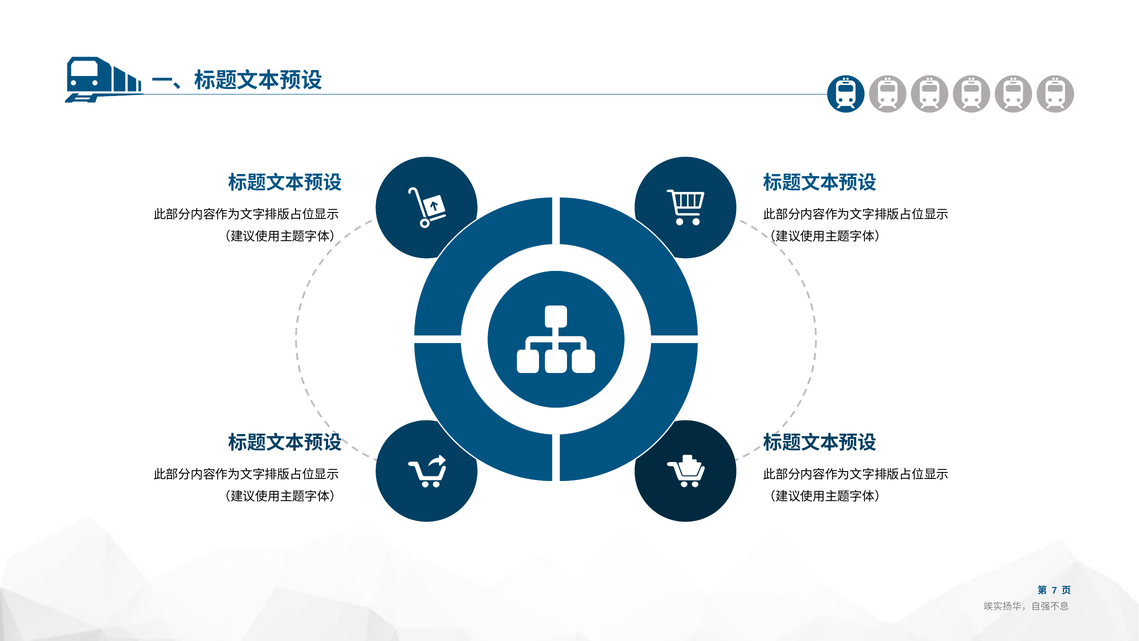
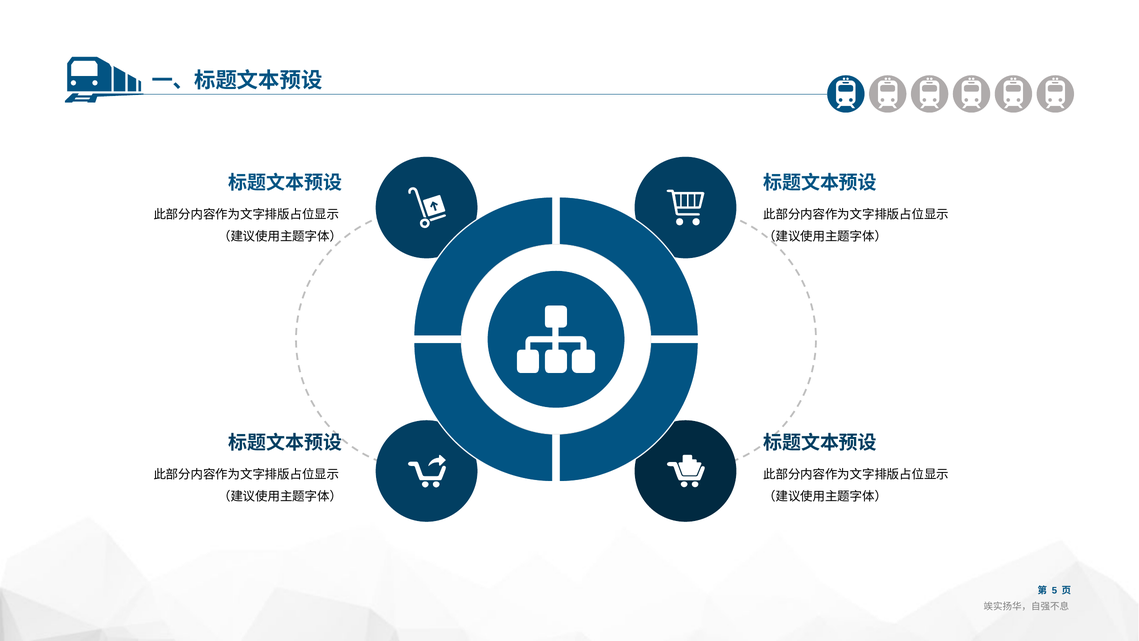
7: 7 -> 5
